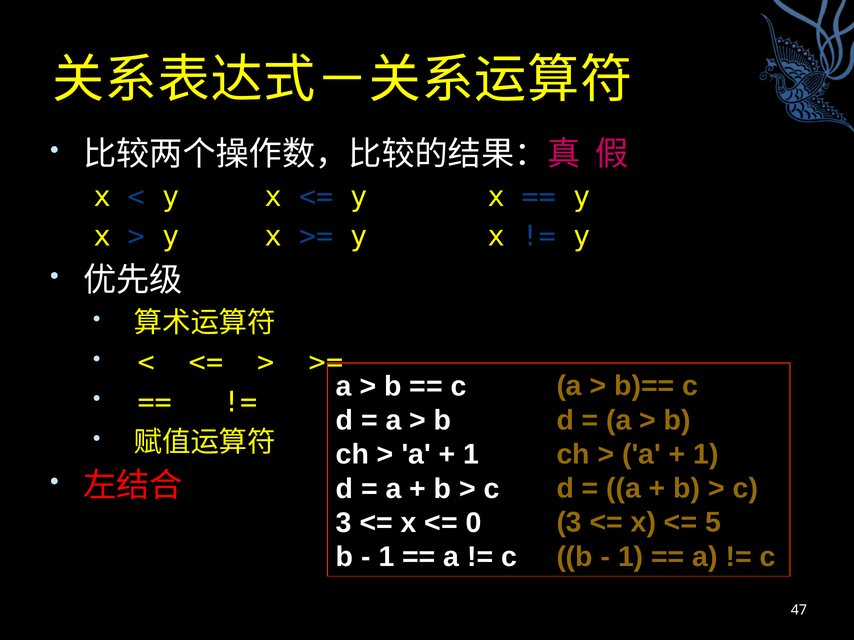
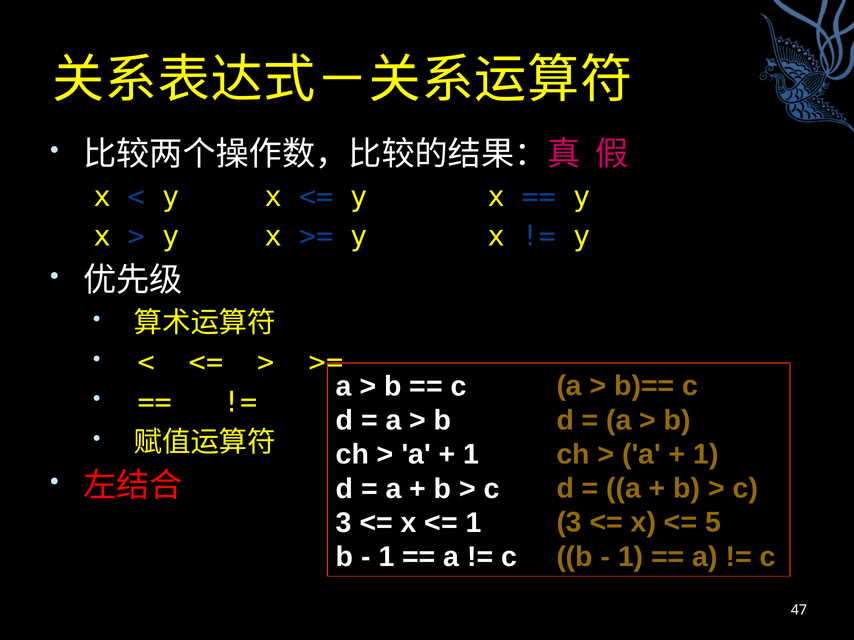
0 at (474, 523): 0 -> 1
